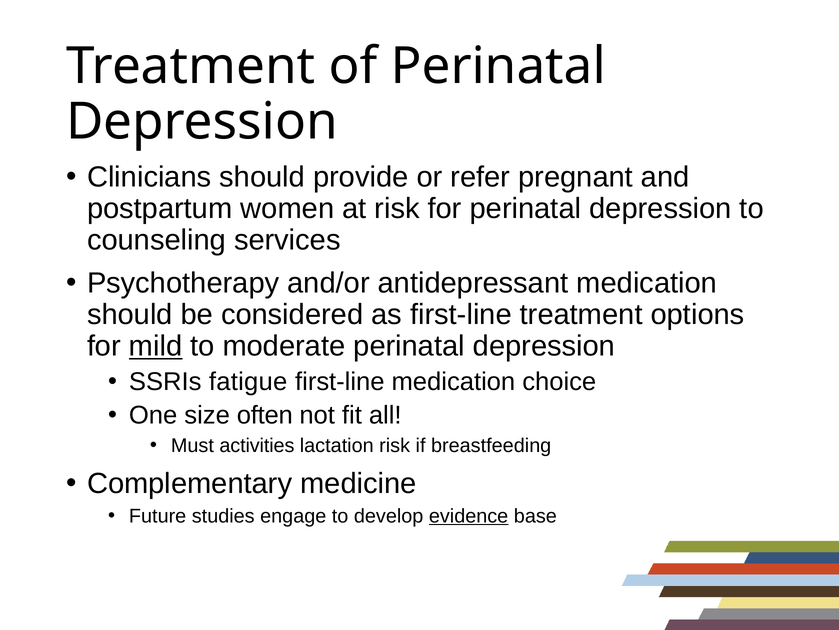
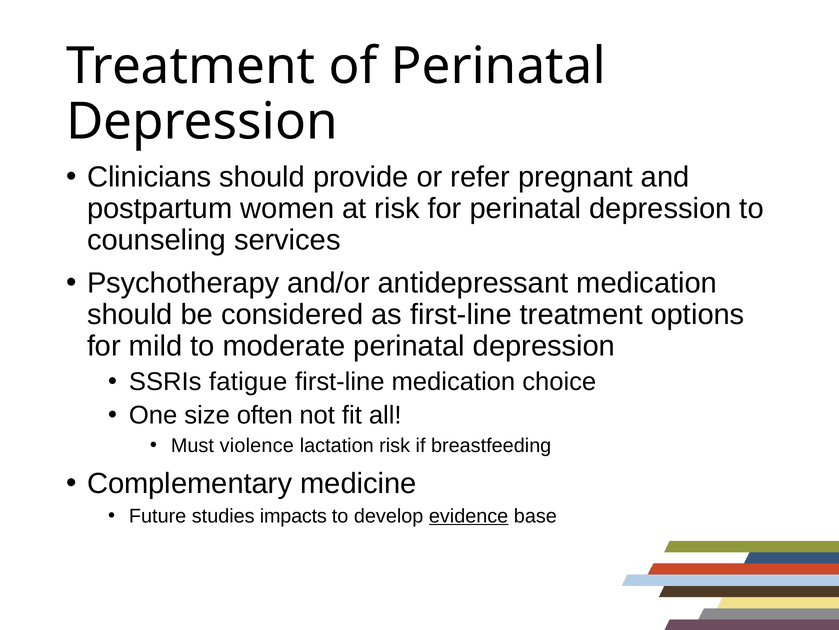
mild underline: present -> none
activities: activities -> violence
engage: engage -> impacts
